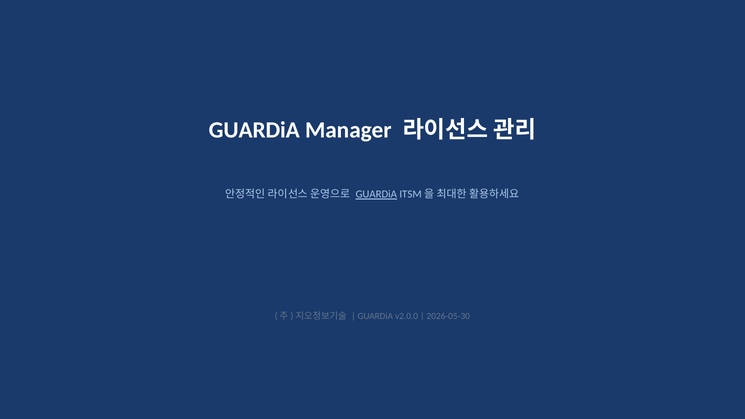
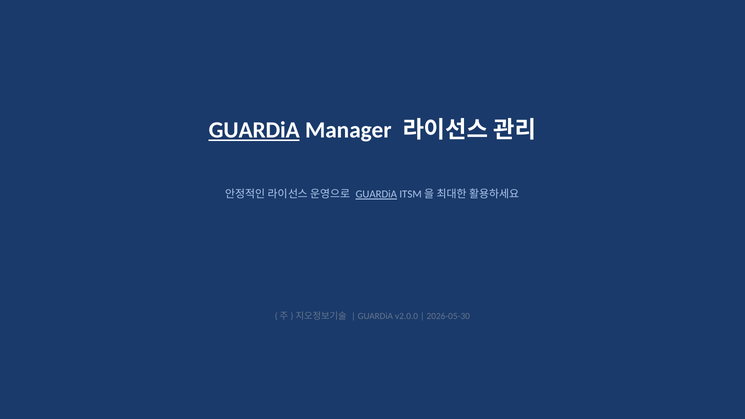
GUARDiA at (254, 130) underline: none -> present
